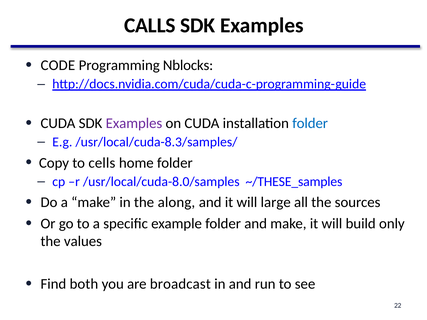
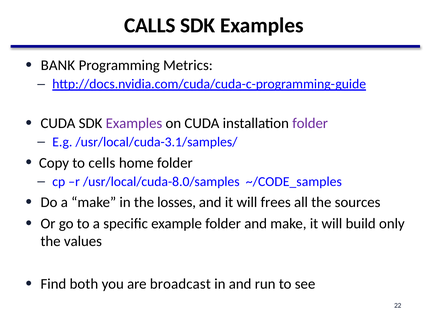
CODE: CODE -> BANK
Nblocks: Nblocks -> Metrics
folder at (310, 123) colour: blue -> purple
/usr/local/cuda-8.3/samples/: /usr/local/cuda-8.3/samples/ -> /usr/local/cuda-3.1/samples/
~/THESE_samples: ~/THESE_samples -> ~/CODE_samples
along: along -> losses
large: large -> frees
